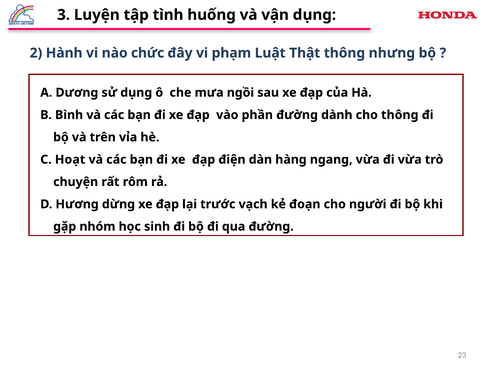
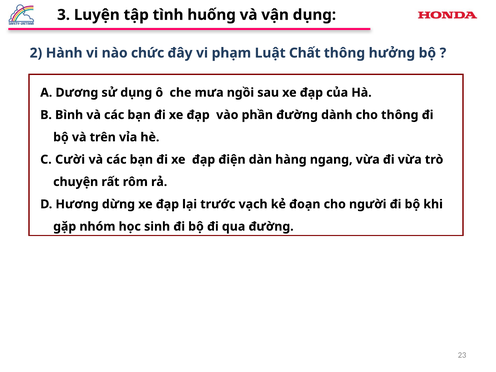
Thật: Thật -> Chất
nhưng: nhưng -> hưởng
Hoạt: Hoạt -> Cười
